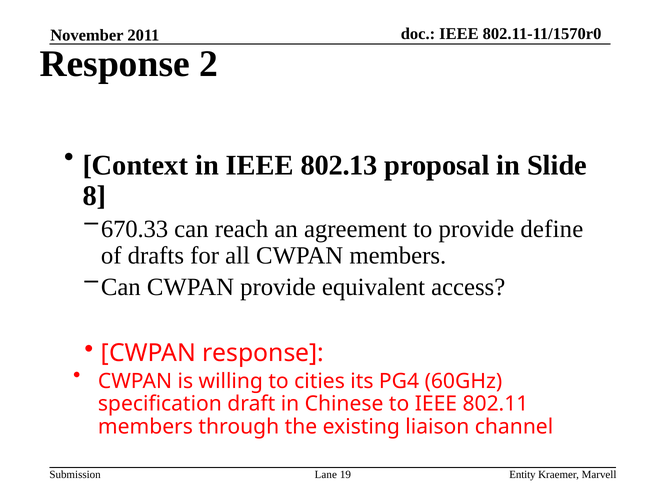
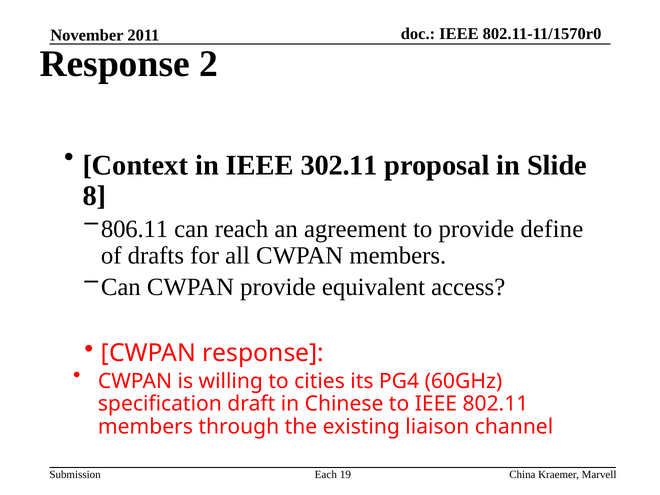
802.13: 802.13 -> 302.11
670.33: 670.33 -> 806.11
Lane: Lane -> Each
Entity: Entity -> China
